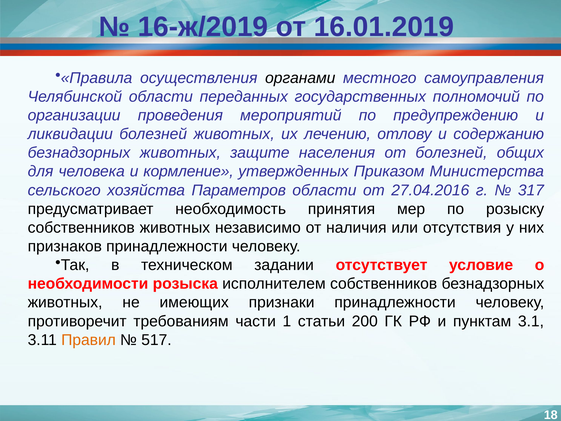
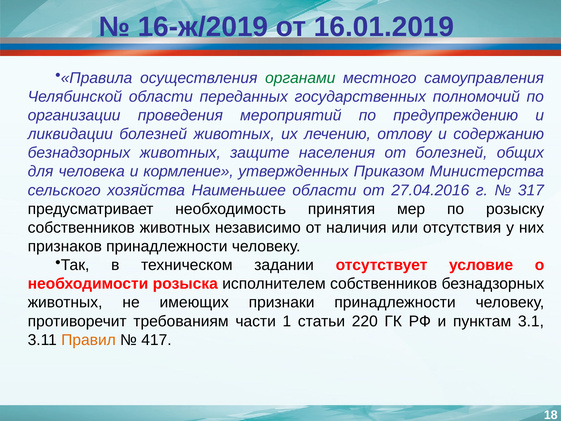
органами colour: black -> green
Параметров: Параметров -> Наименьшее
200: 200 -> 220
517: 517 -> 417
